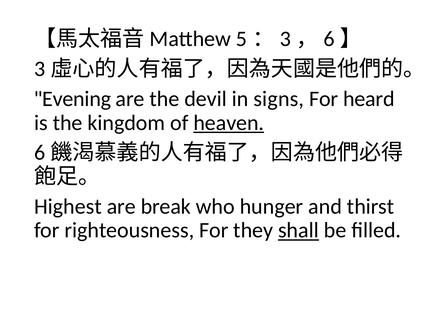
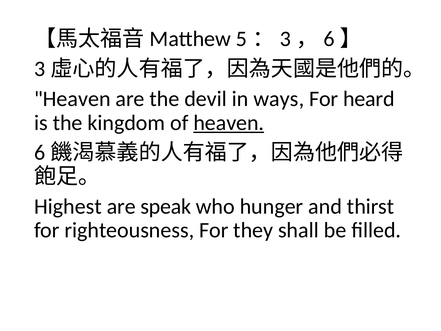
Evening at (72, 99): Evening -> Heaven
signs: signs -> ways
break: break -> speak
shall underline: present -> none
